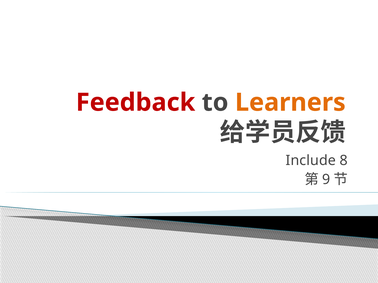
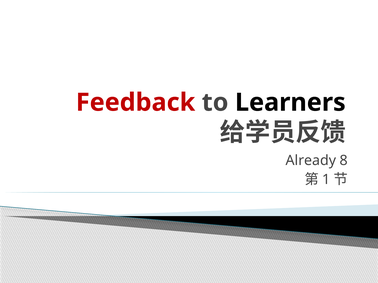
Learners colour: orange -> black
Include: Include -> Already
9: 9 -> 1
